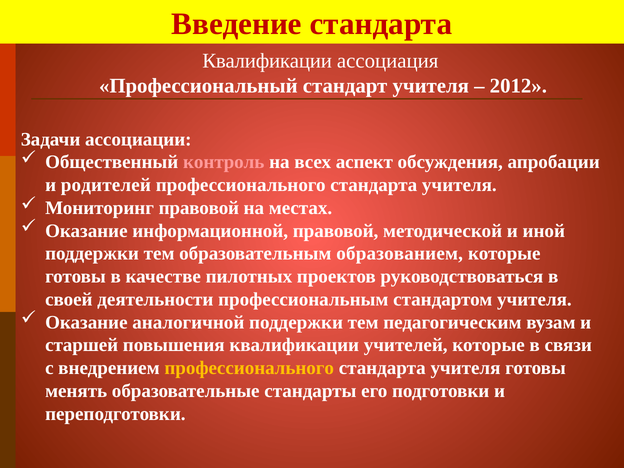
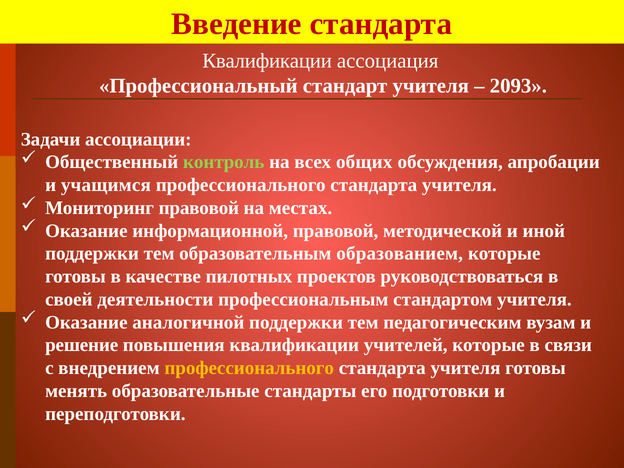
2012: 2012 -> 2093
контроль colour: pink -> light green
аспект: аспект -> общих
родителей: родителей -> учащимся
старшей: старшей -> решение
